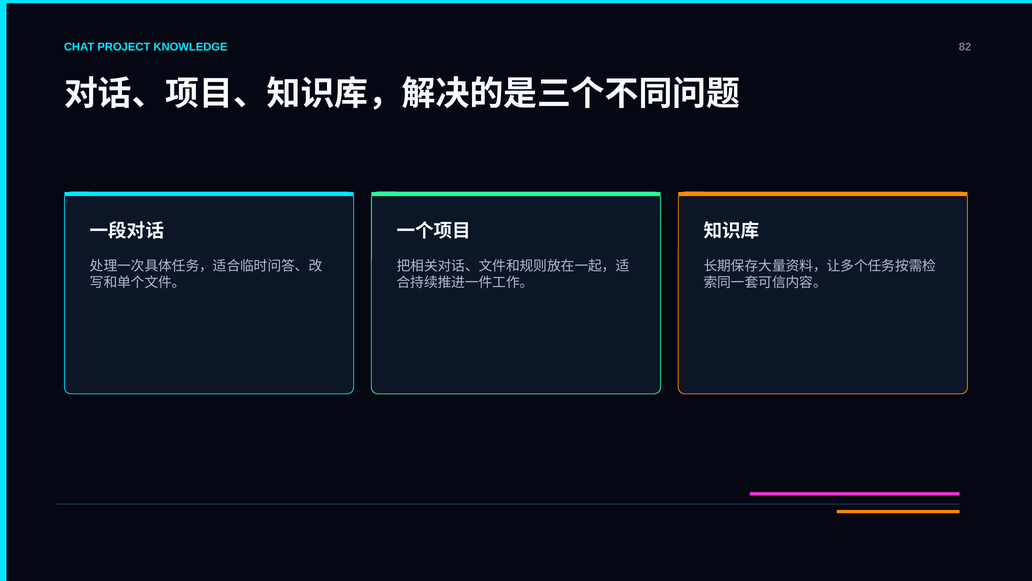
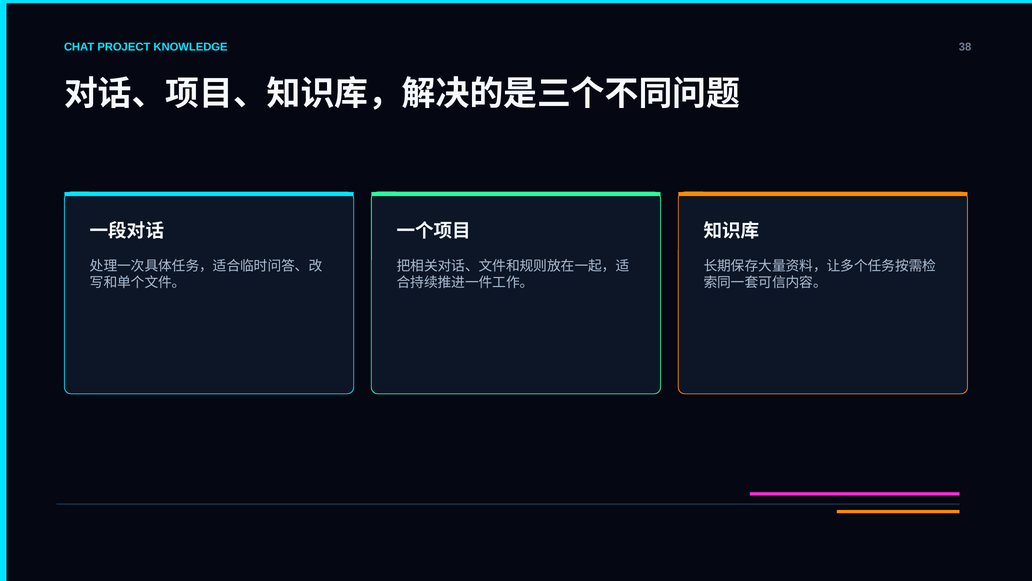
82: 82 -> 38
